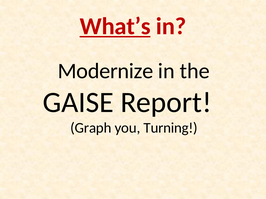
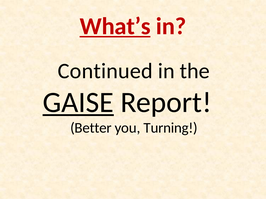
Modernize: Modernize -> Continued
GAISE underline: none -> present
Graph: Graph -> Better
